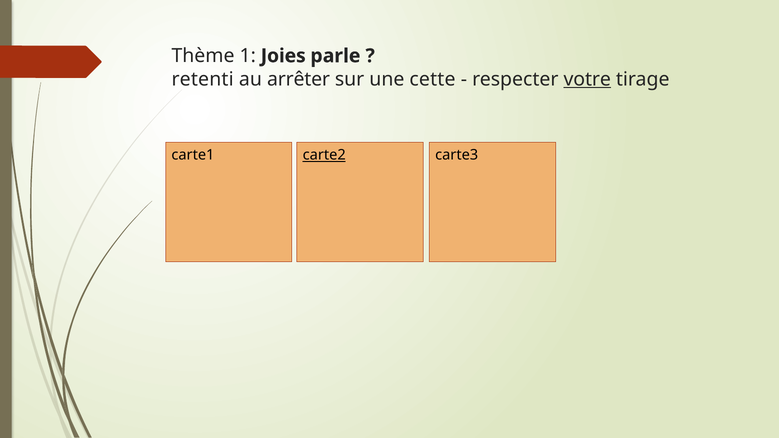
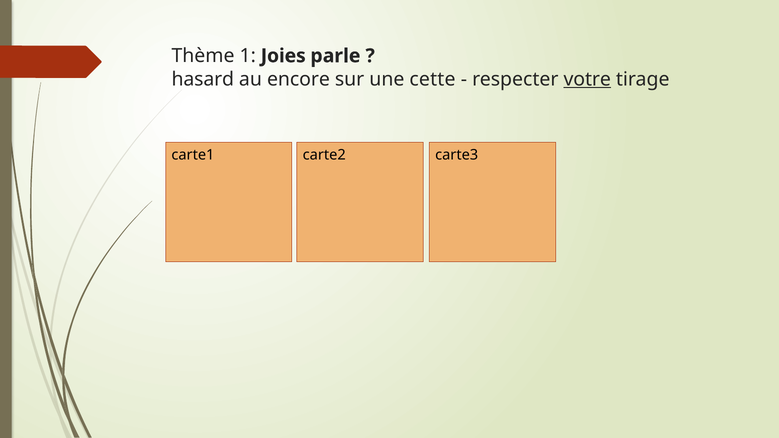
retenti: retenti -> hasard
arrêter: arrêter -> encore
carte2 underline: present -> none
